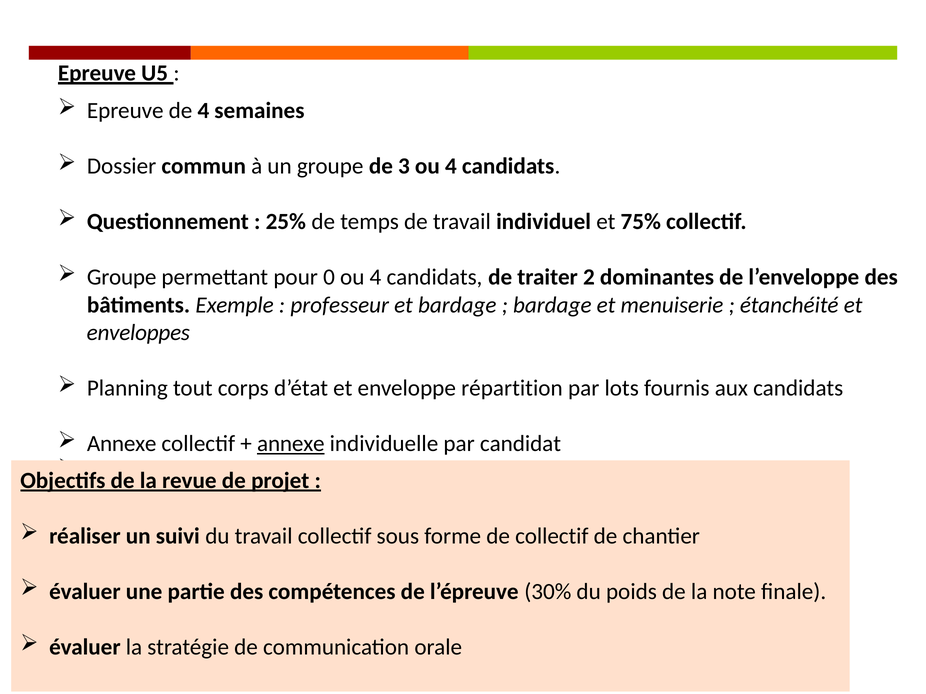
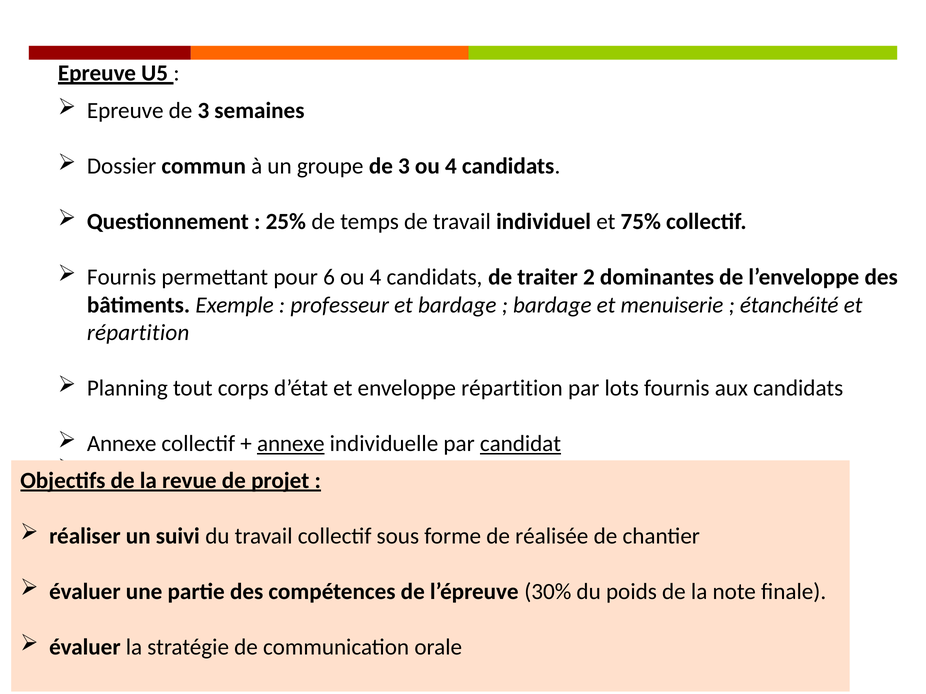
Epreuve de 4: 4 -> 3
Groupe at (122, 277): Groupe -> Fournis
0: 0 -> 6
enveloppes at (138, 333): enveloppes -> répartition
candidat underline: none -> present
de collectif: collectif -> réalisée
